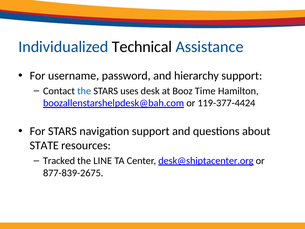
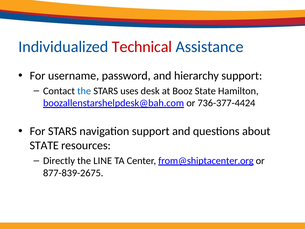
Technical colour: black -> red
Booz Time: Time -> State
119-377-4424: 119-377-4424 -> 736-377-4424
Tracked: Tracked -> Directly
desk@shiptacenter.org: desk@shiptacenter.org -> from@shiptacenter.org
